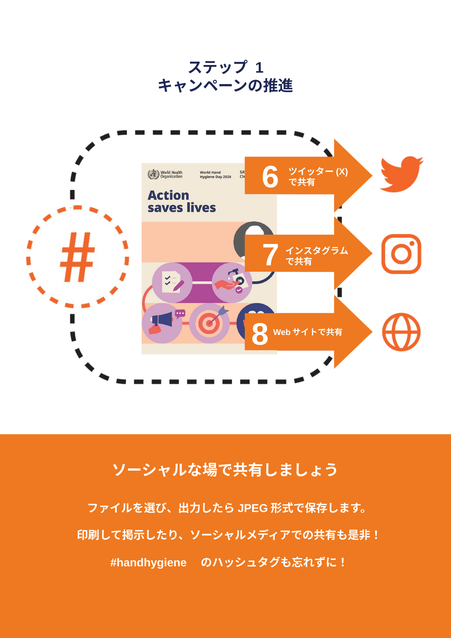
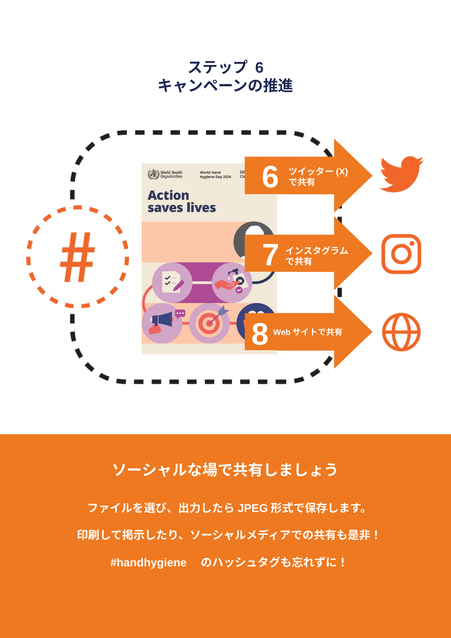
1 at (259, 68): 1 -> 6
